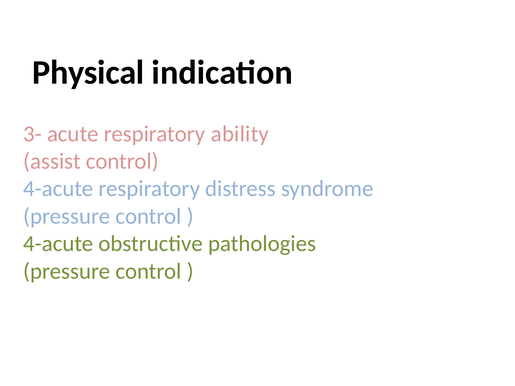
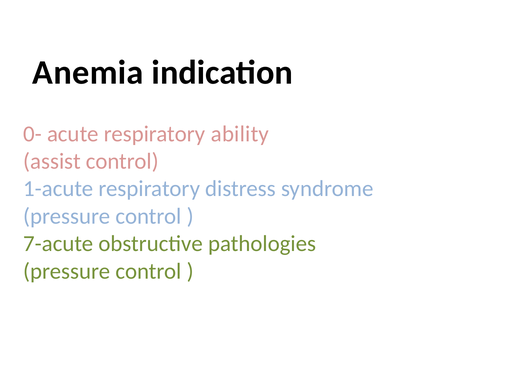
Physical: Physical -> Anemia
3-: 3- -> 0-
4-acute at (58, 189): 4-acute -> 1-acute
4-acute at (58, 244): 4-acute -> 7-acute
